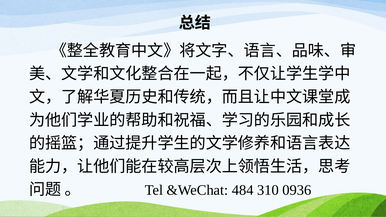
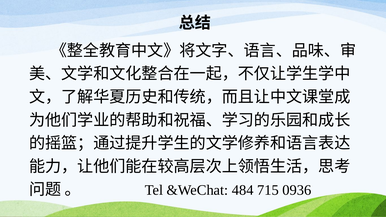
310: 310 -> 715
